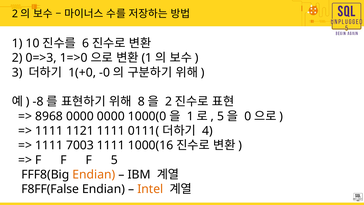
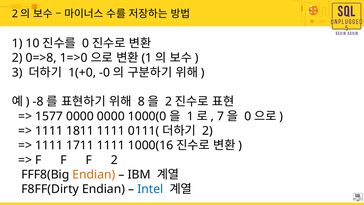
6 at (86, 43): 6 -> 0
0=>3: 0=>3 -> 0=>8
8968: 8968 -> 1577
5 at (221, 116): 5 -> 7
1121: 1121 -> 1811
4 at (207, 131): 4 -> 2
7003: 7003 -> 1711
F 5: 5 -> 2
F8FF(False: F8FF(False -> F8FF(Dirty
Intel colour: orange -> blue
